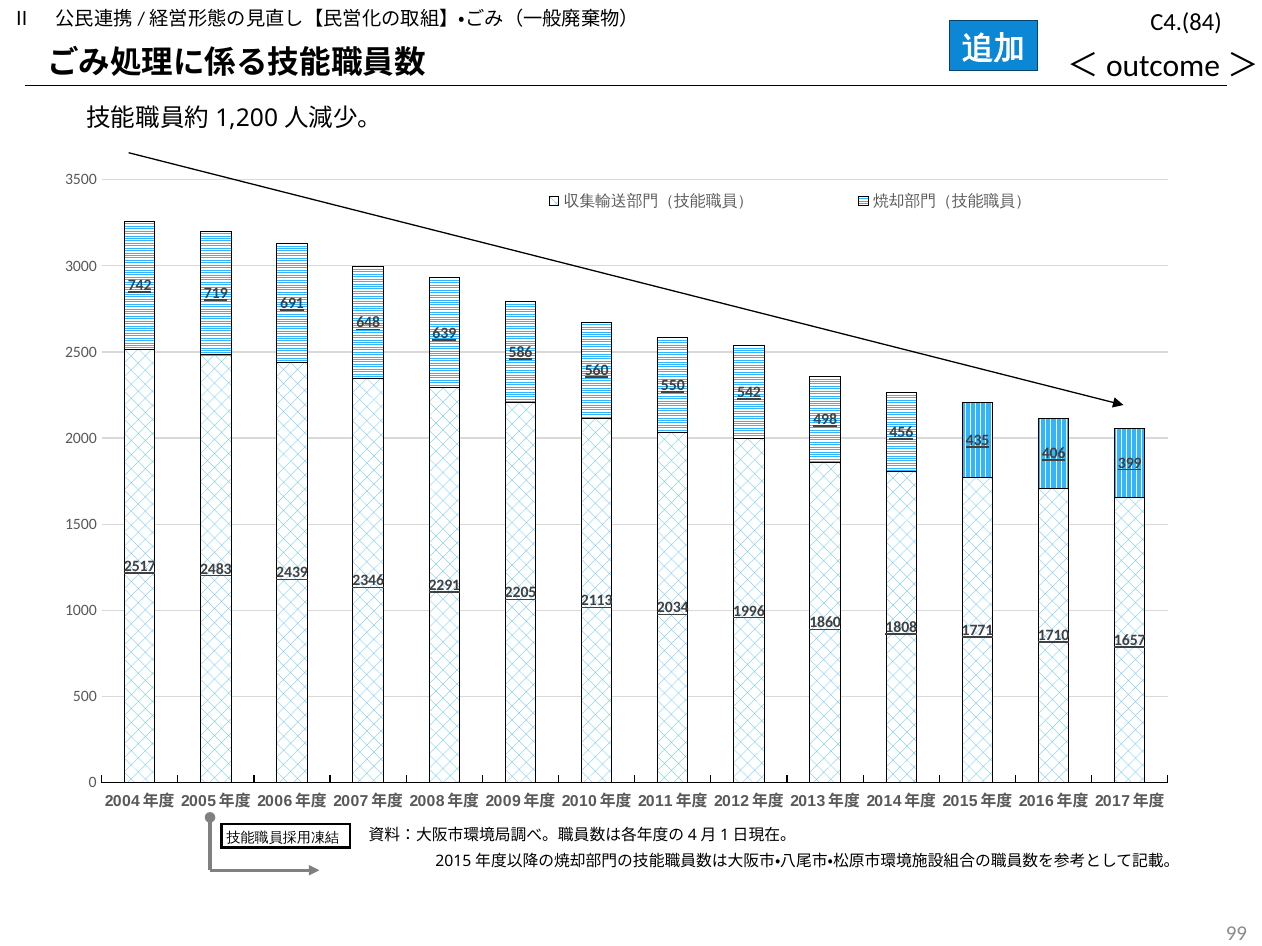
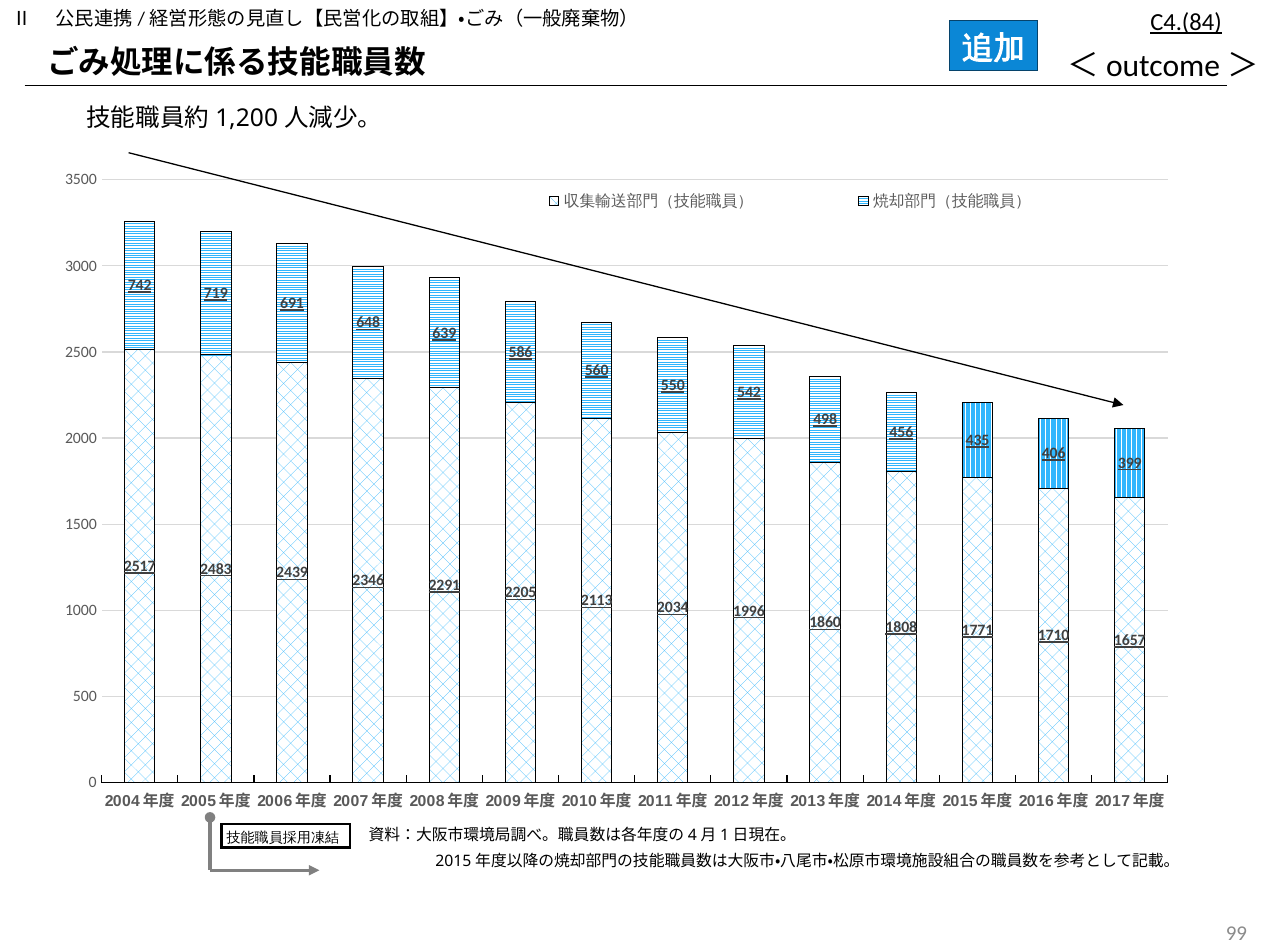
C4.(84 underline: none -> present
